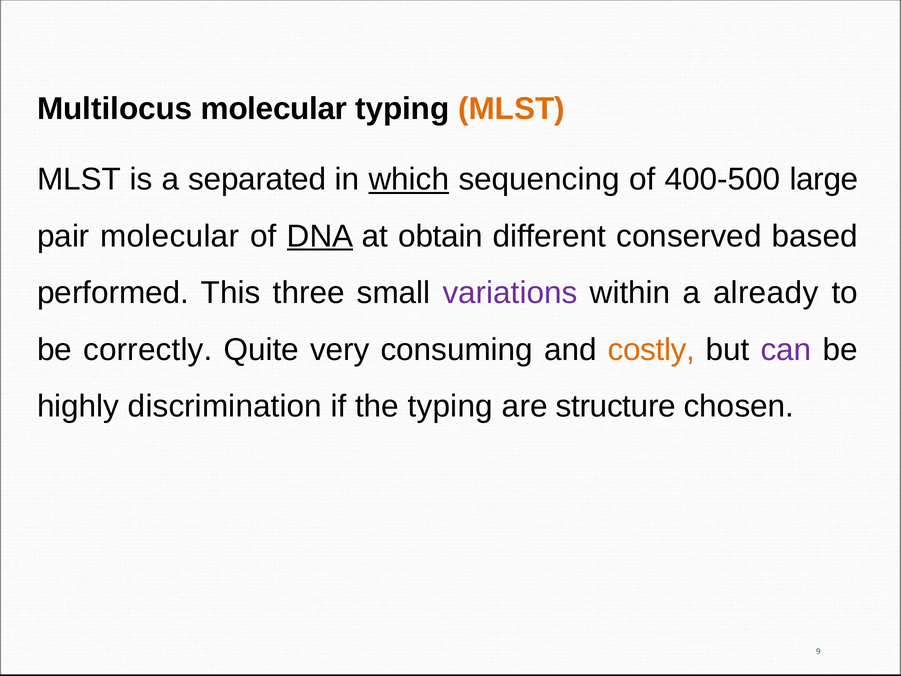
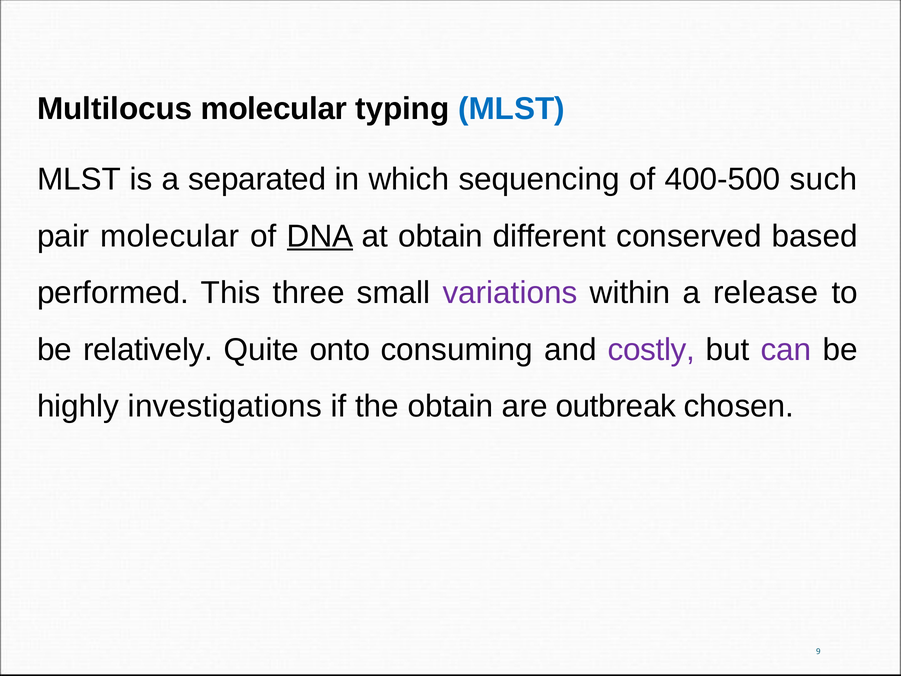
MLST at (511, 109) colour: orange -> blue
which underline: present -> none
large: large -> such
already: already -> release
correctly: correctly -> relatively
very: very -> onto
costly colour: orange -> purple
discrimination: discrimination -> investigations
the typing: typing -> obtain
structure: structure -> outbreak
